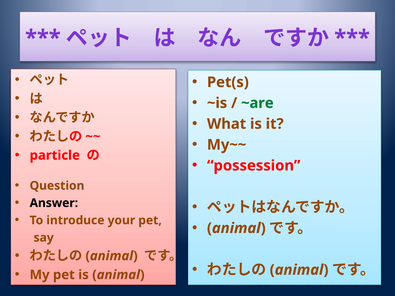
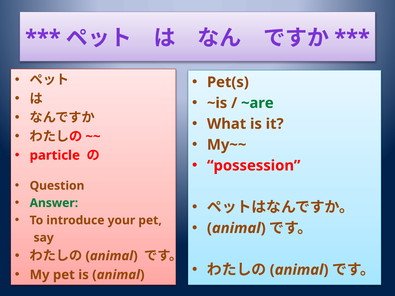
Answer colour: black -> green
